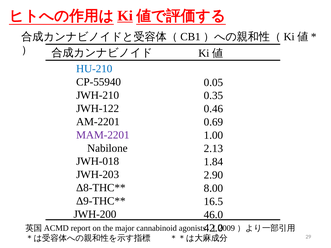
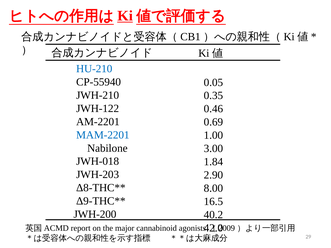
MAM-2201 colour: purple -> blue
2.13: 2.13 -> 3.00
46.0: 46.0 -> 40.2
